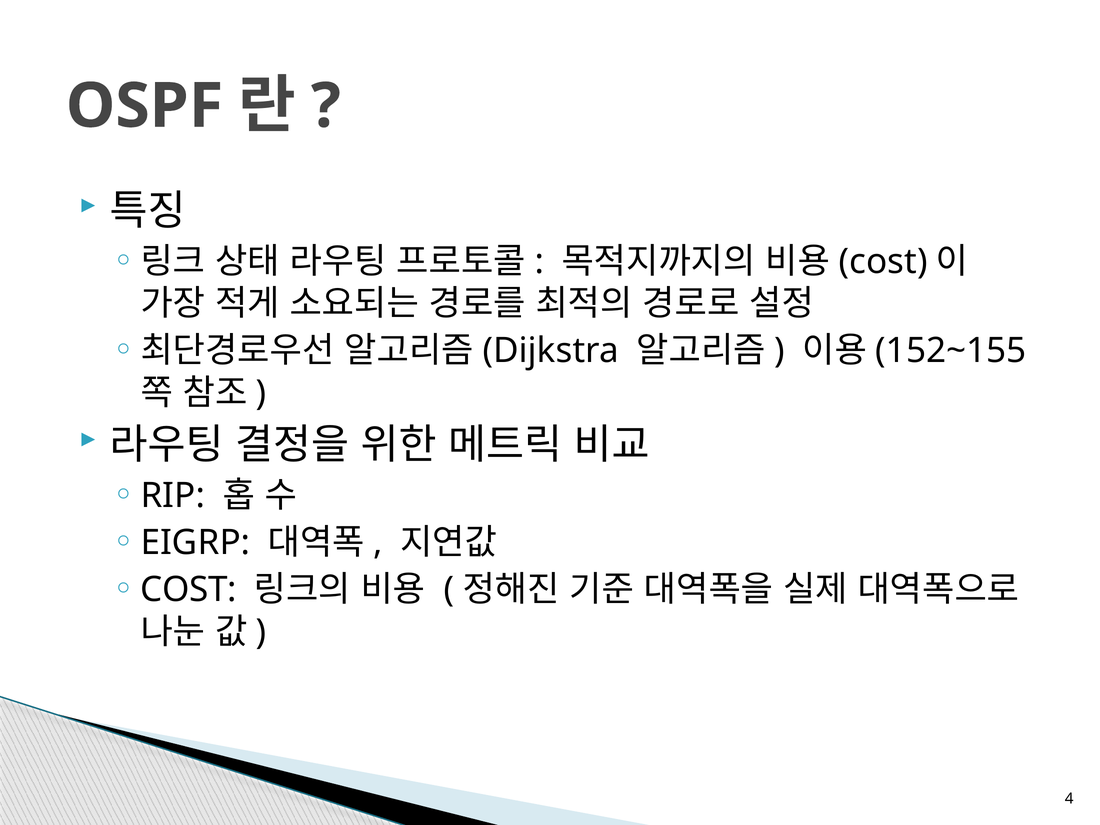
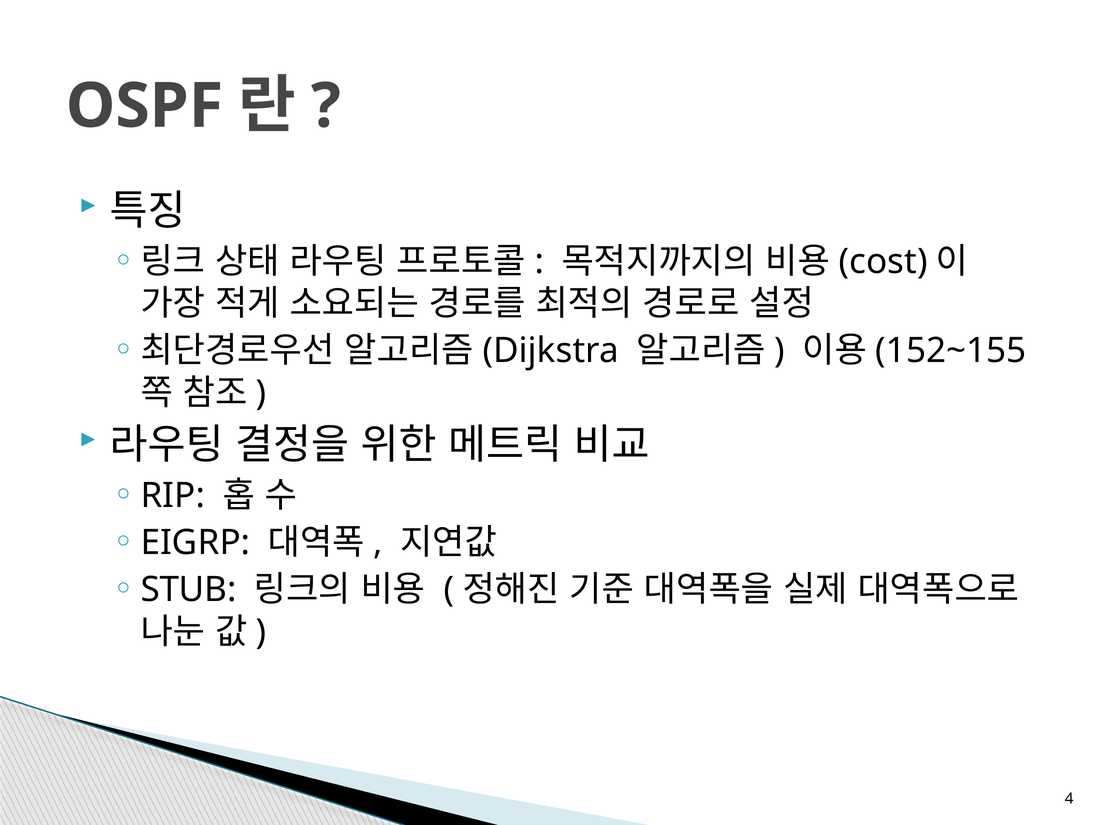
COST at (189, 590): COST -> STUB
